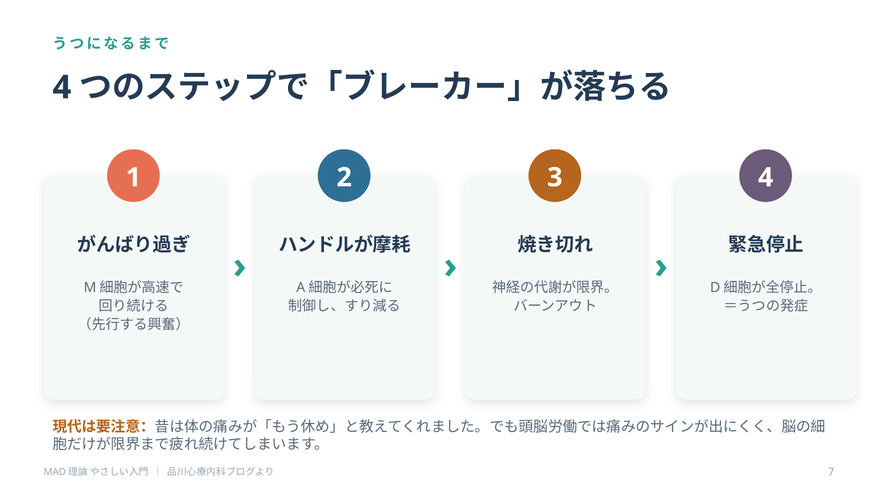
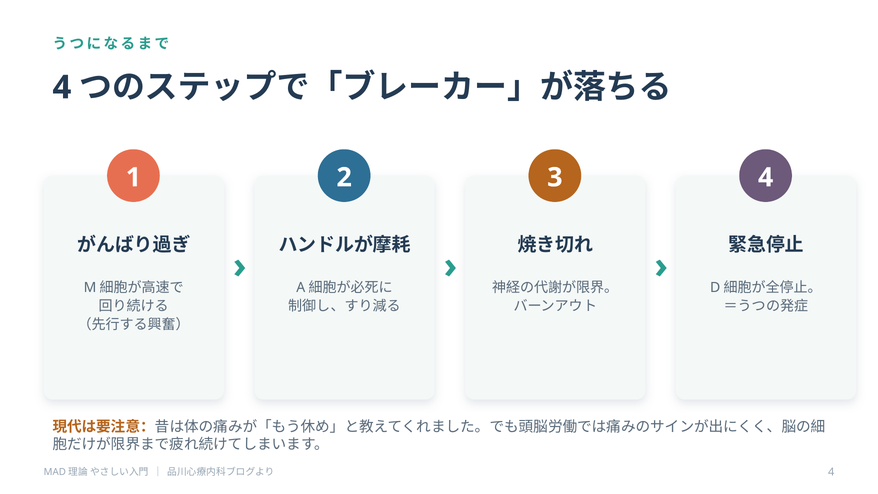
7 at (831, 472): 7 -> 4
